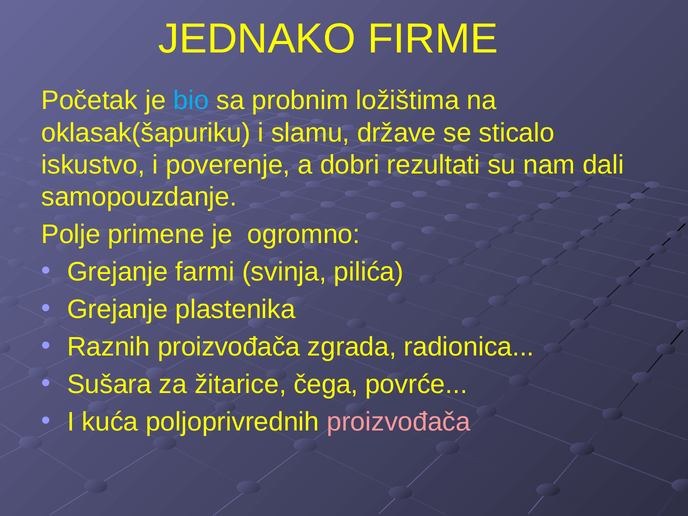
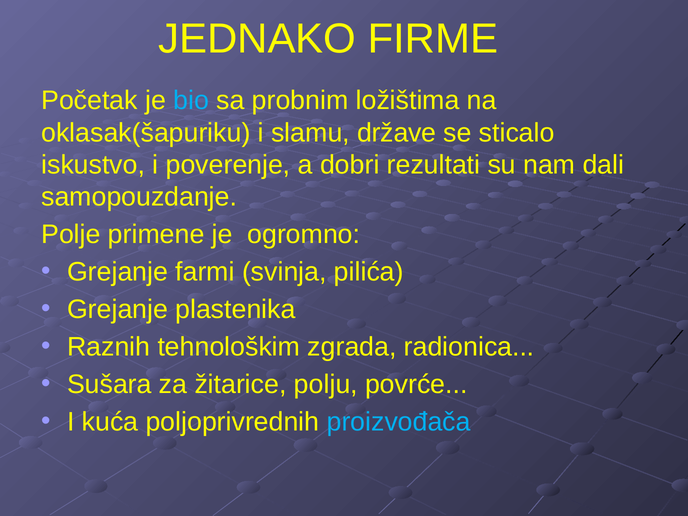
Raznih proizvođača: proizvođača -> tehnološkim
čega: čega -> polju
proizvođača at (399, 422) colour: pink -> light blue
